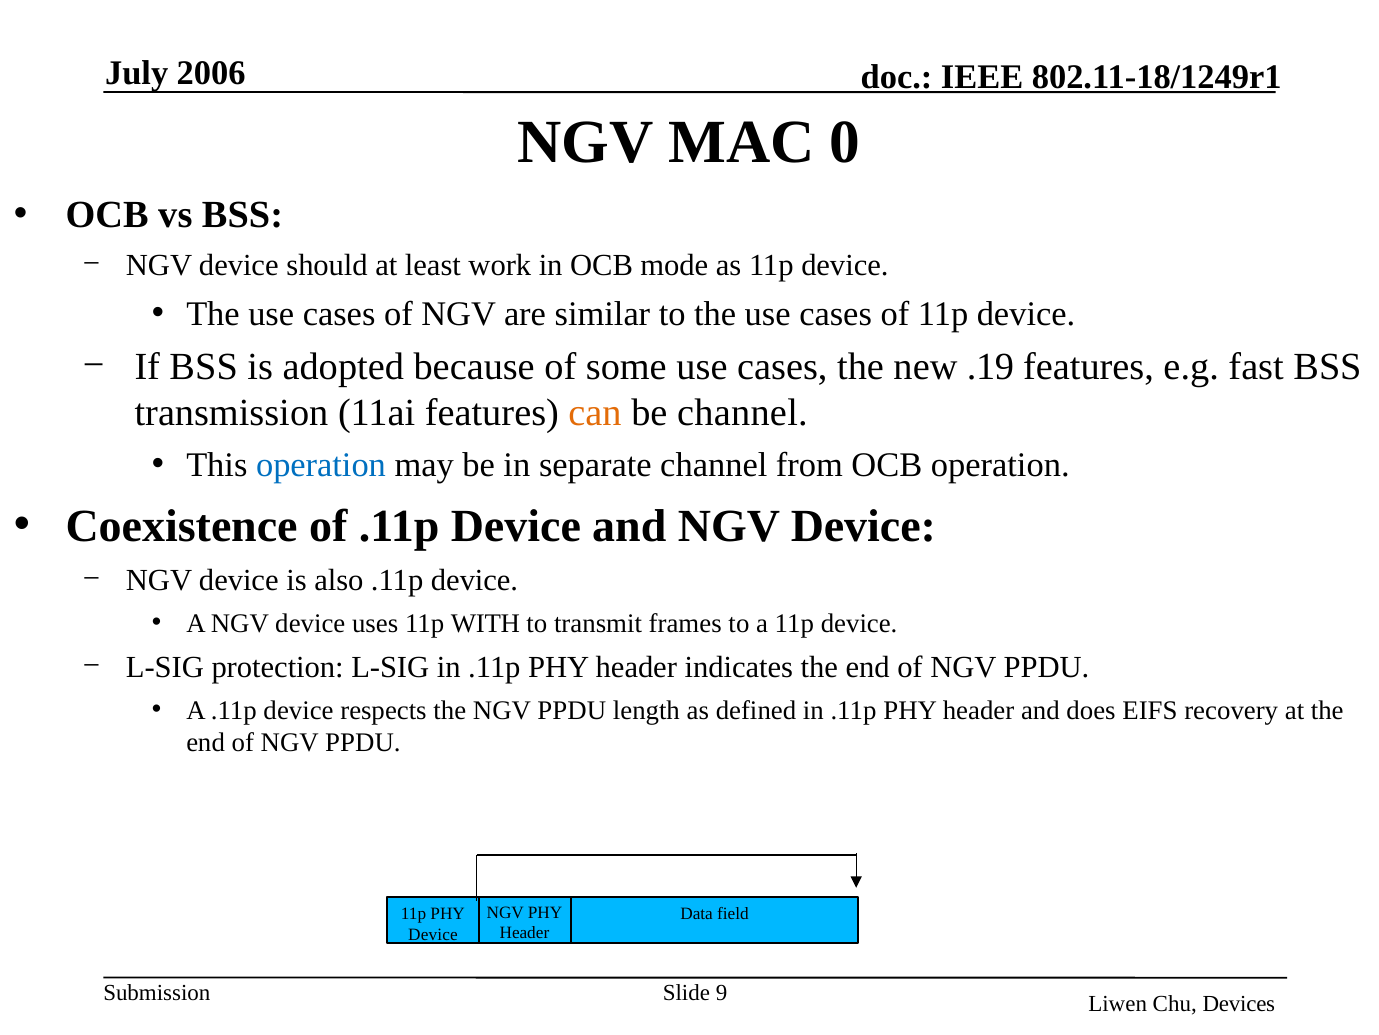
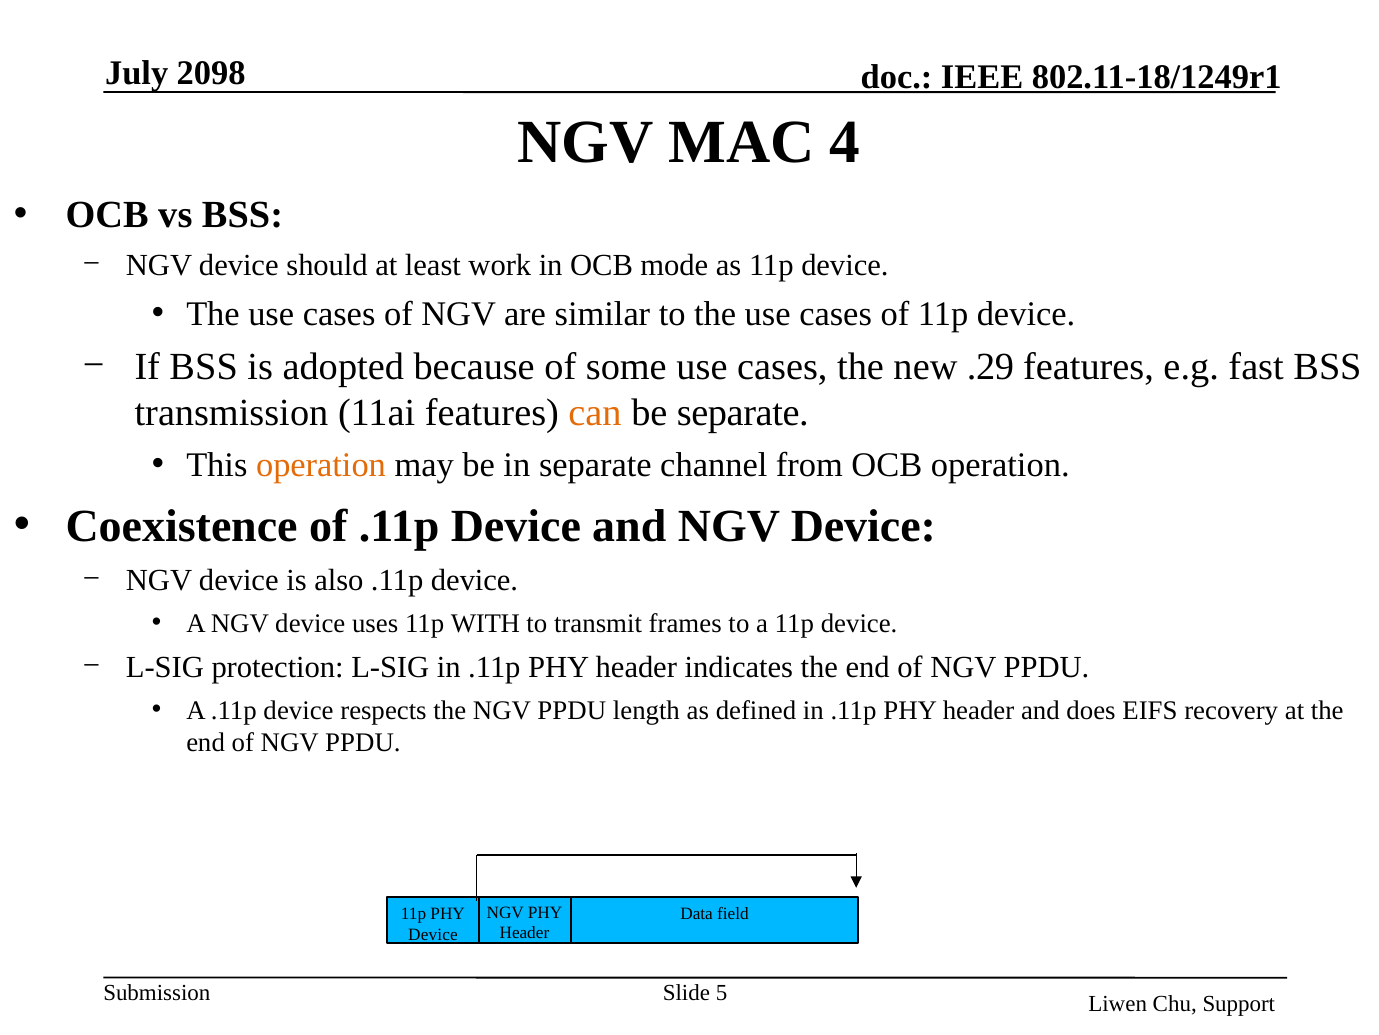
2006: 2006 -> 2098
0: 0 -> 4
.19: .19 -> .29
be channel: channel -> separate
operation at (321, 465) colour: blue -> orange
9: 9 -> 5
Devices: Devices -> Support
